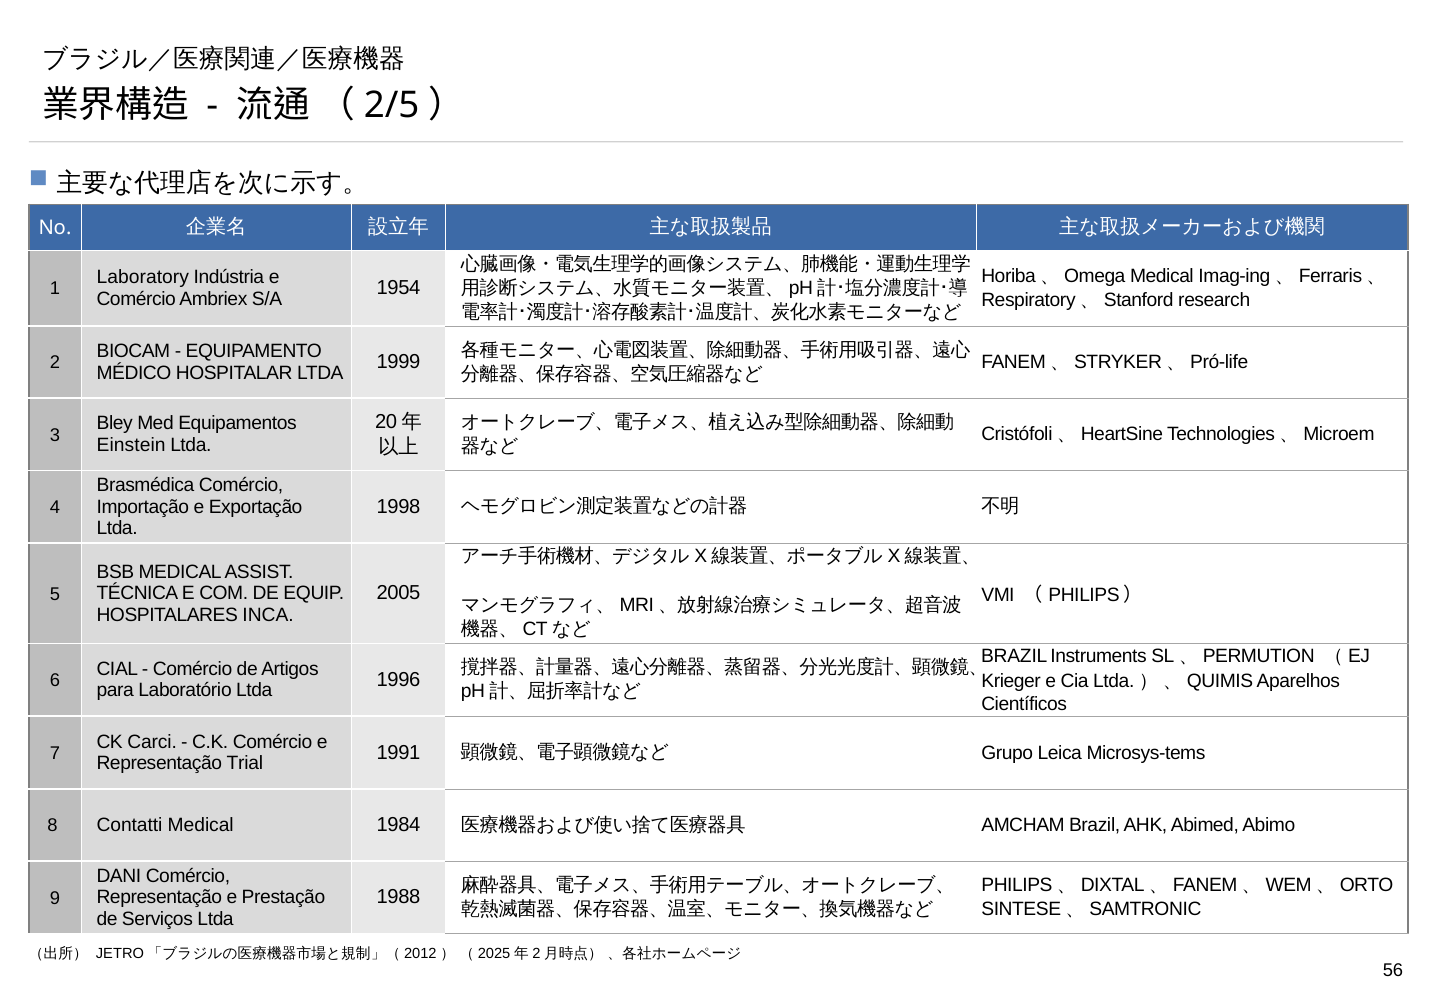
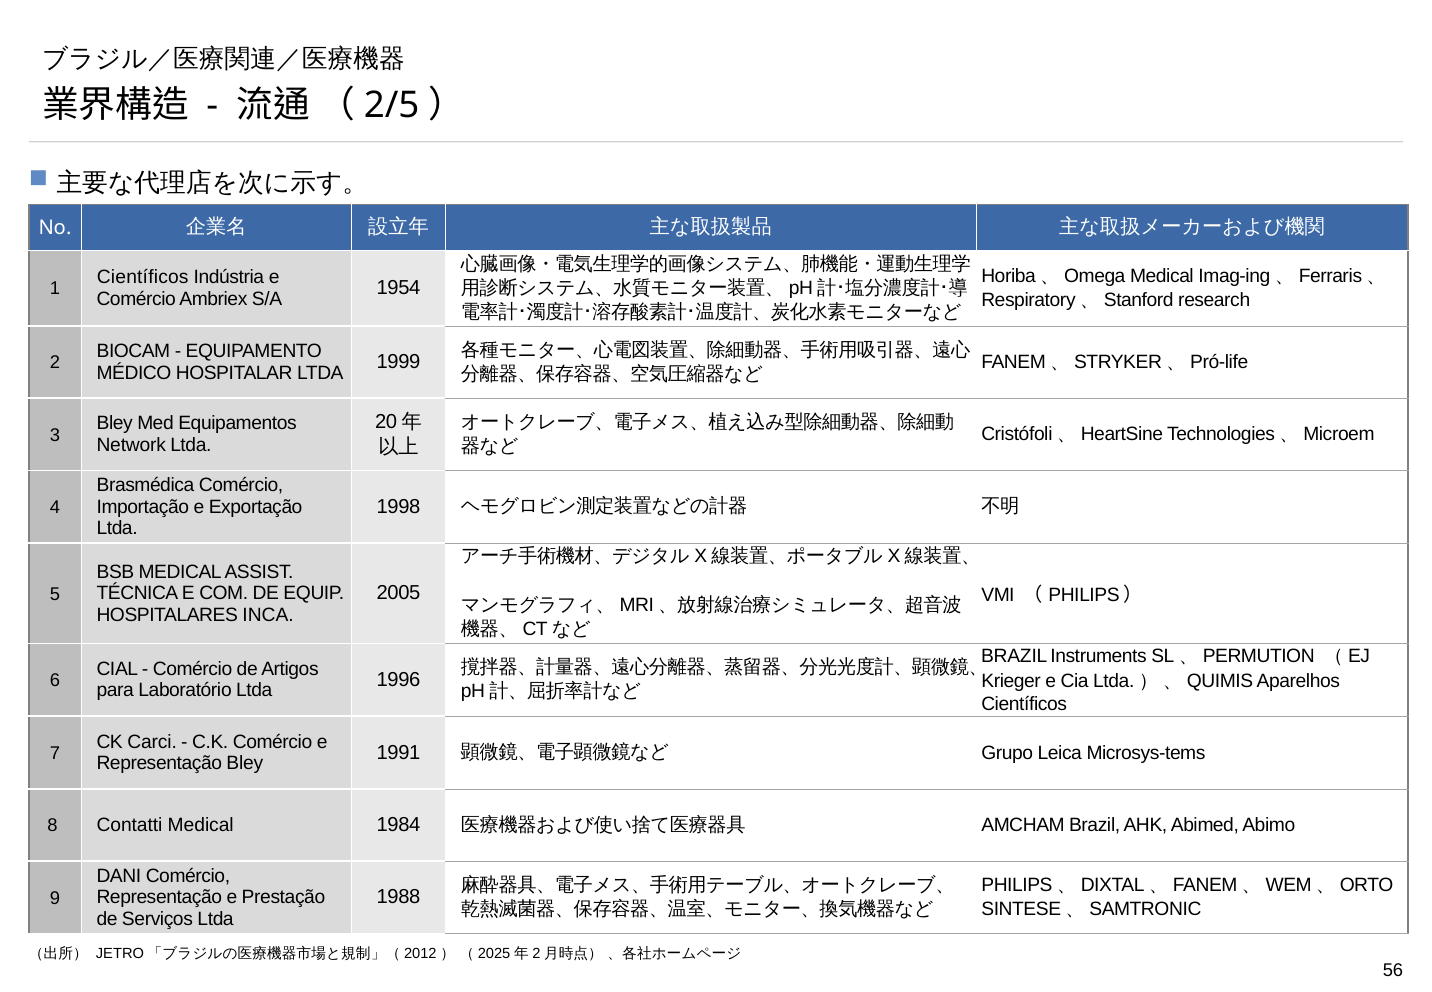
Laboratory at (143, 277): Laboratory -> Científicos
Einstein: Einstein -> Network
Representação Trial: Trial -> Bley
